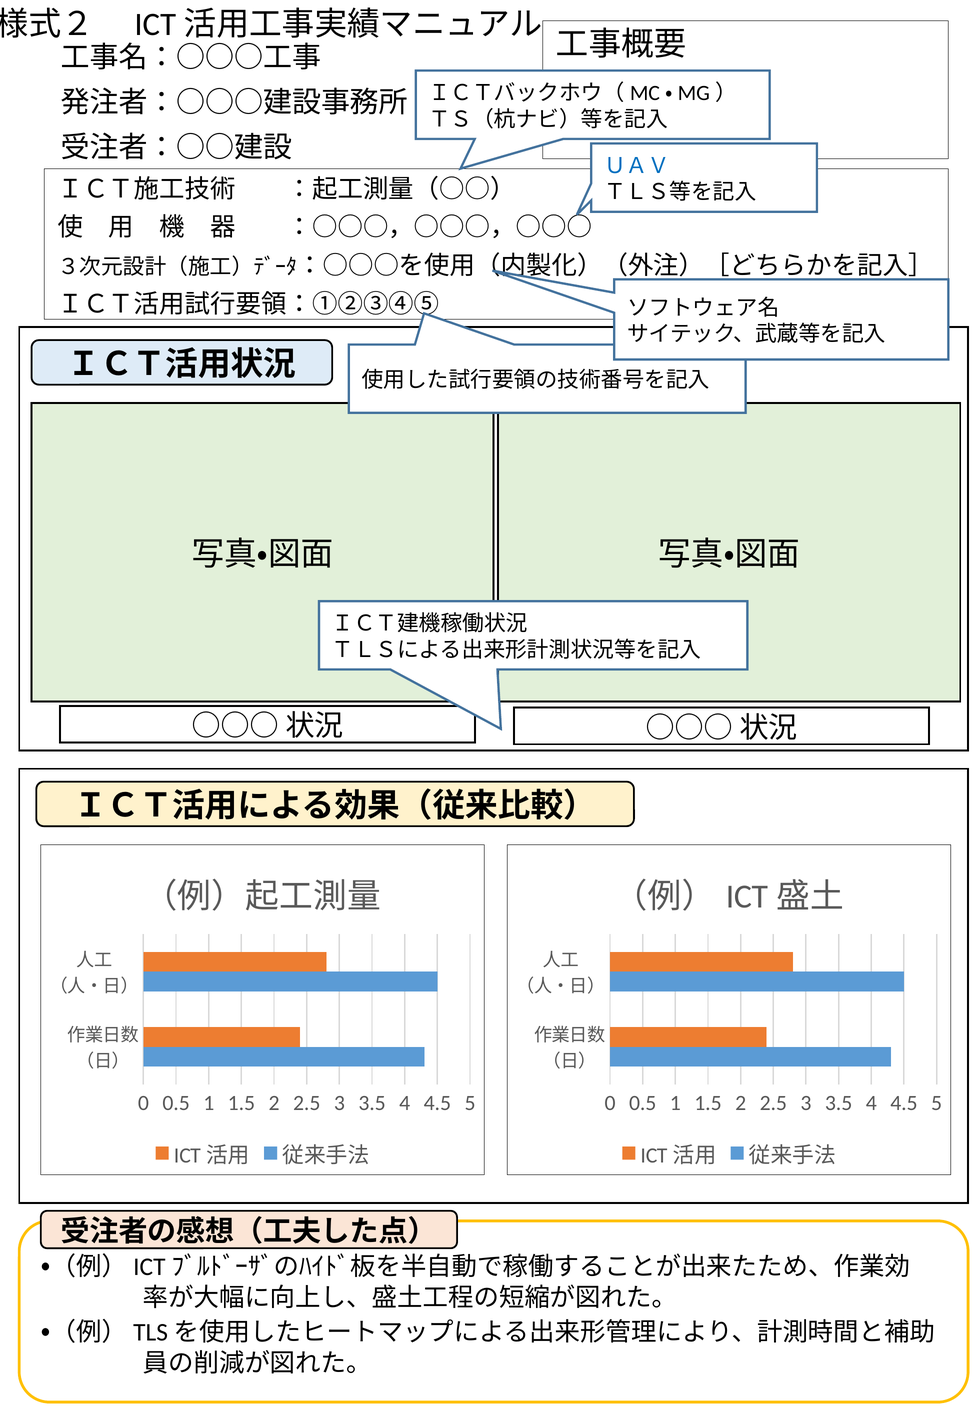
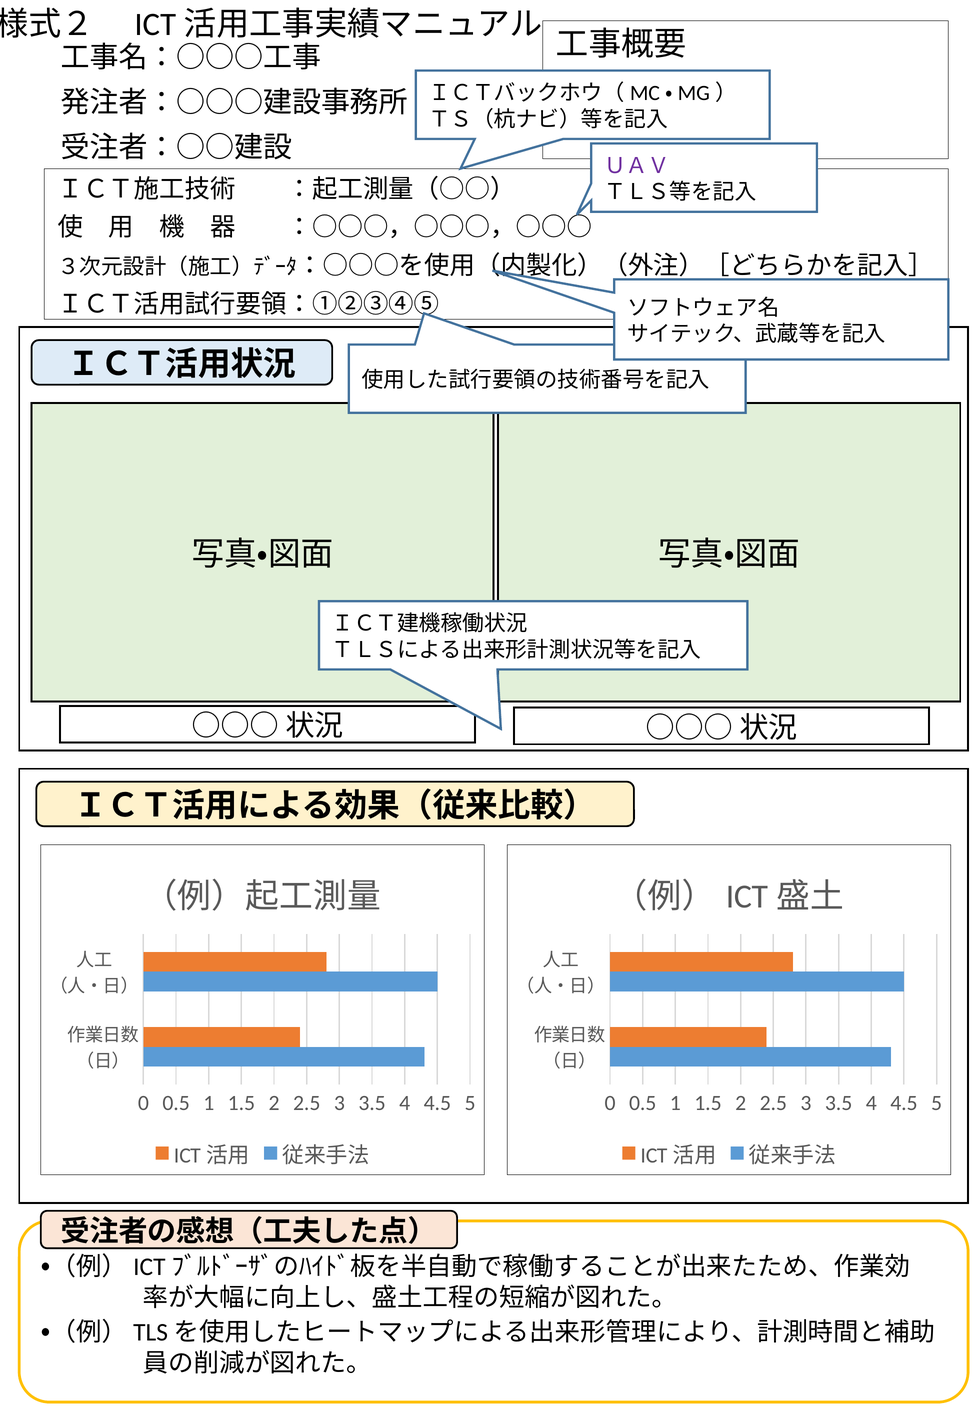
ＵＡＶ colour: blue -> purple
